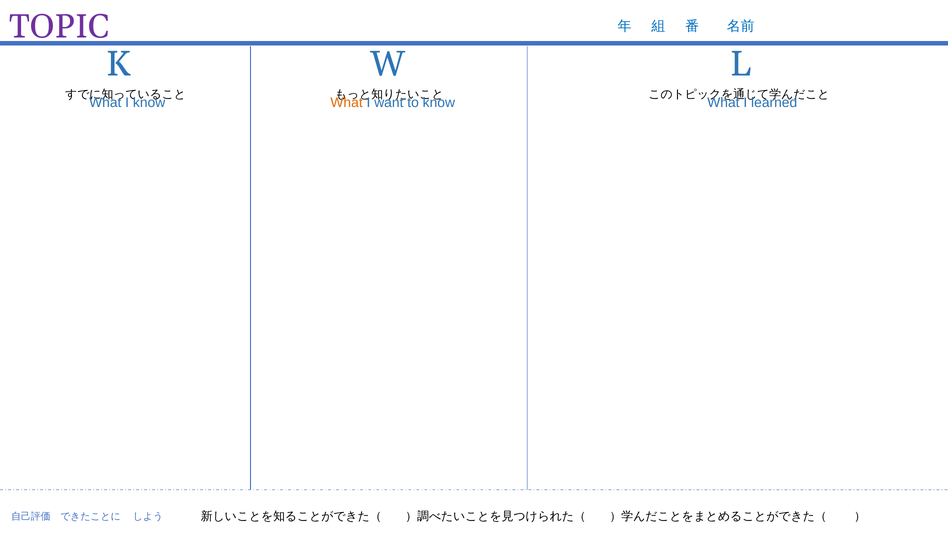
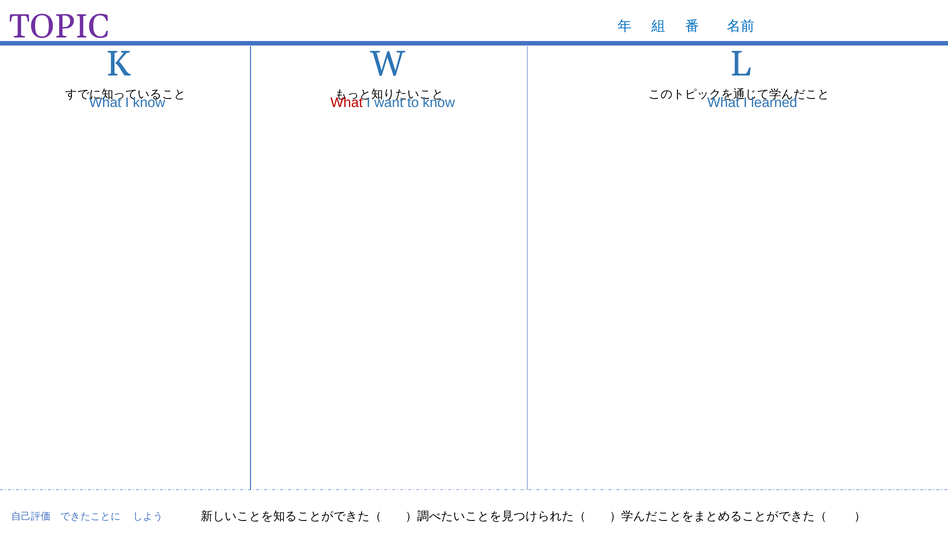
What at (347, 103) colour: orange -> red
